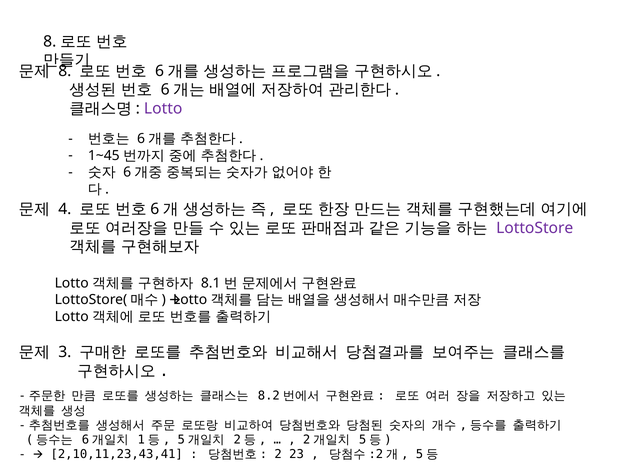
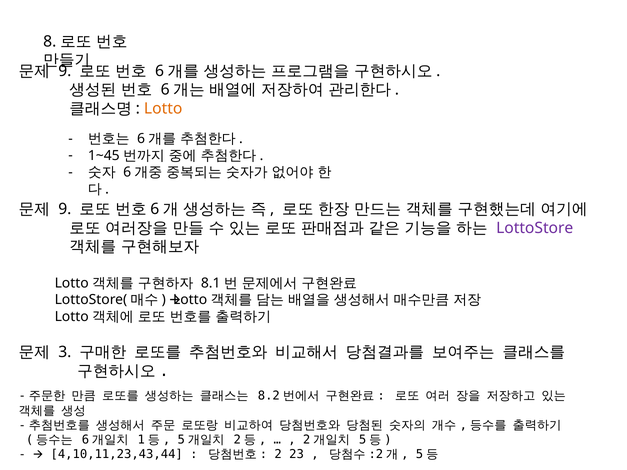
8 at (65, 71): 8 -> 9
Lotto at (163, 109) colour: purple -> orange
4 at (65, 209): 4 -> 9
2,10,11,23,43,41: 2,10,11,23,43,41 -> 4,10,11,23,43,44
